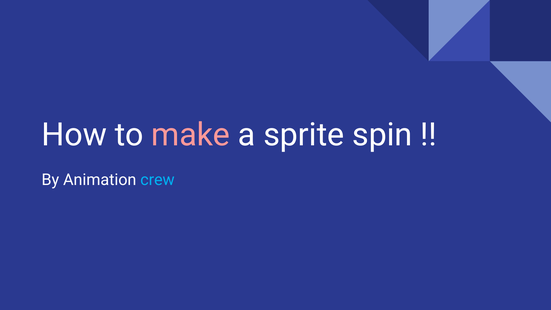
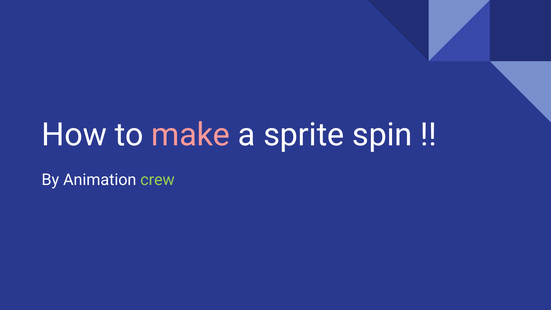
crew colour: light blue -> light green
